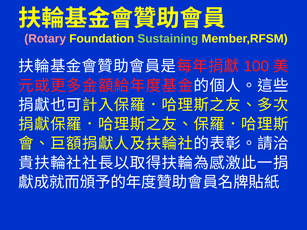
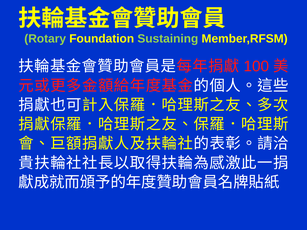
Rotary colour: pink -> light green
